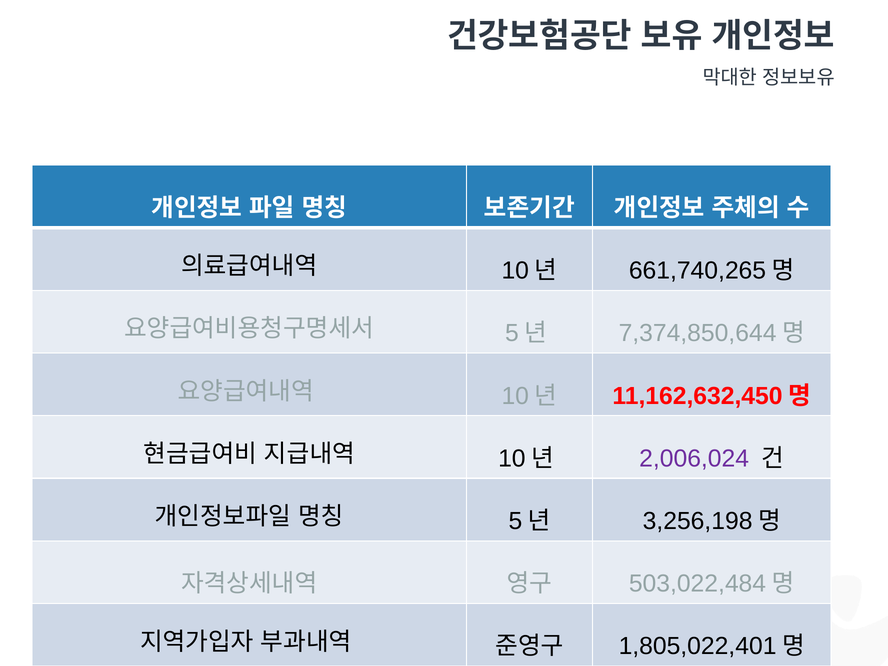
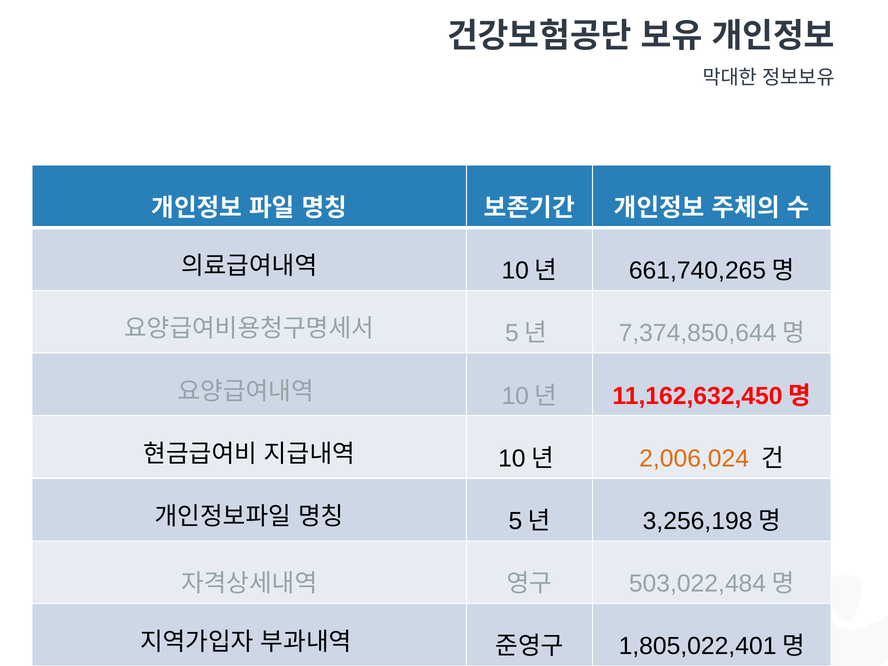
2,006,024 colour: purple -> orange
